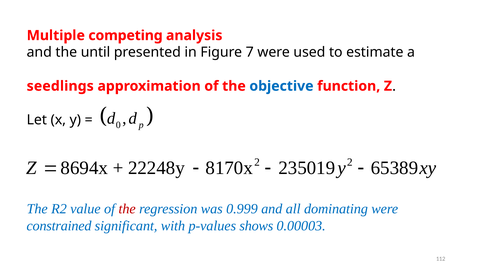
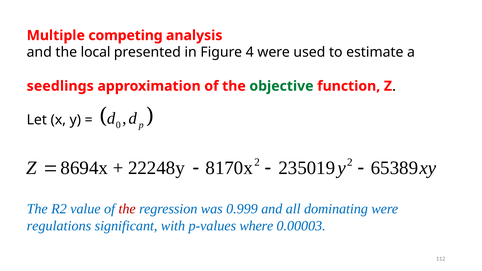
until: until -> local
7: 7 -> 4
objective colour: blue -> green
constrained: constrained -> regulations
shows: shows -> where
